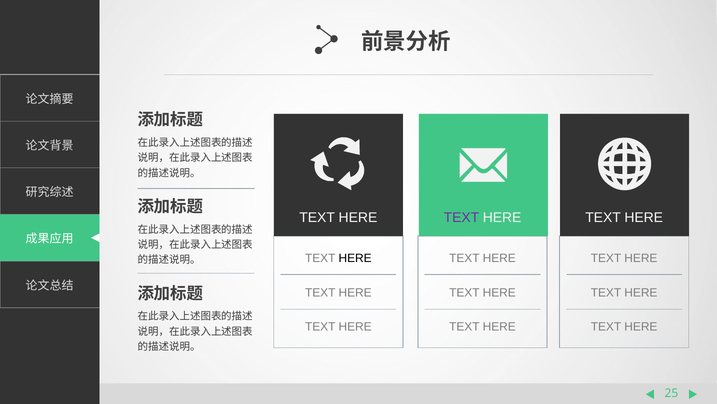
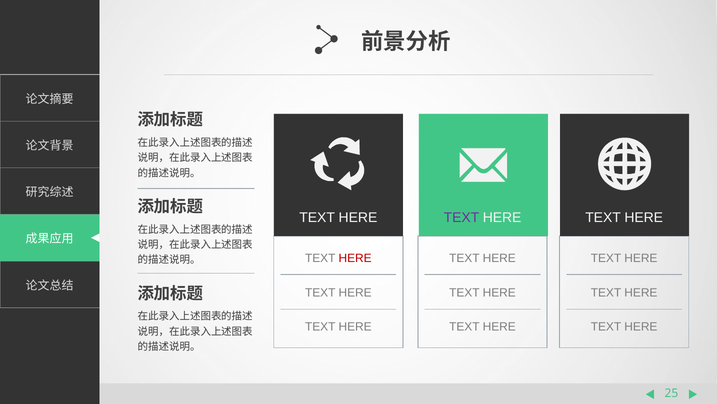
HERE at (355, 258) colour: black -> red
